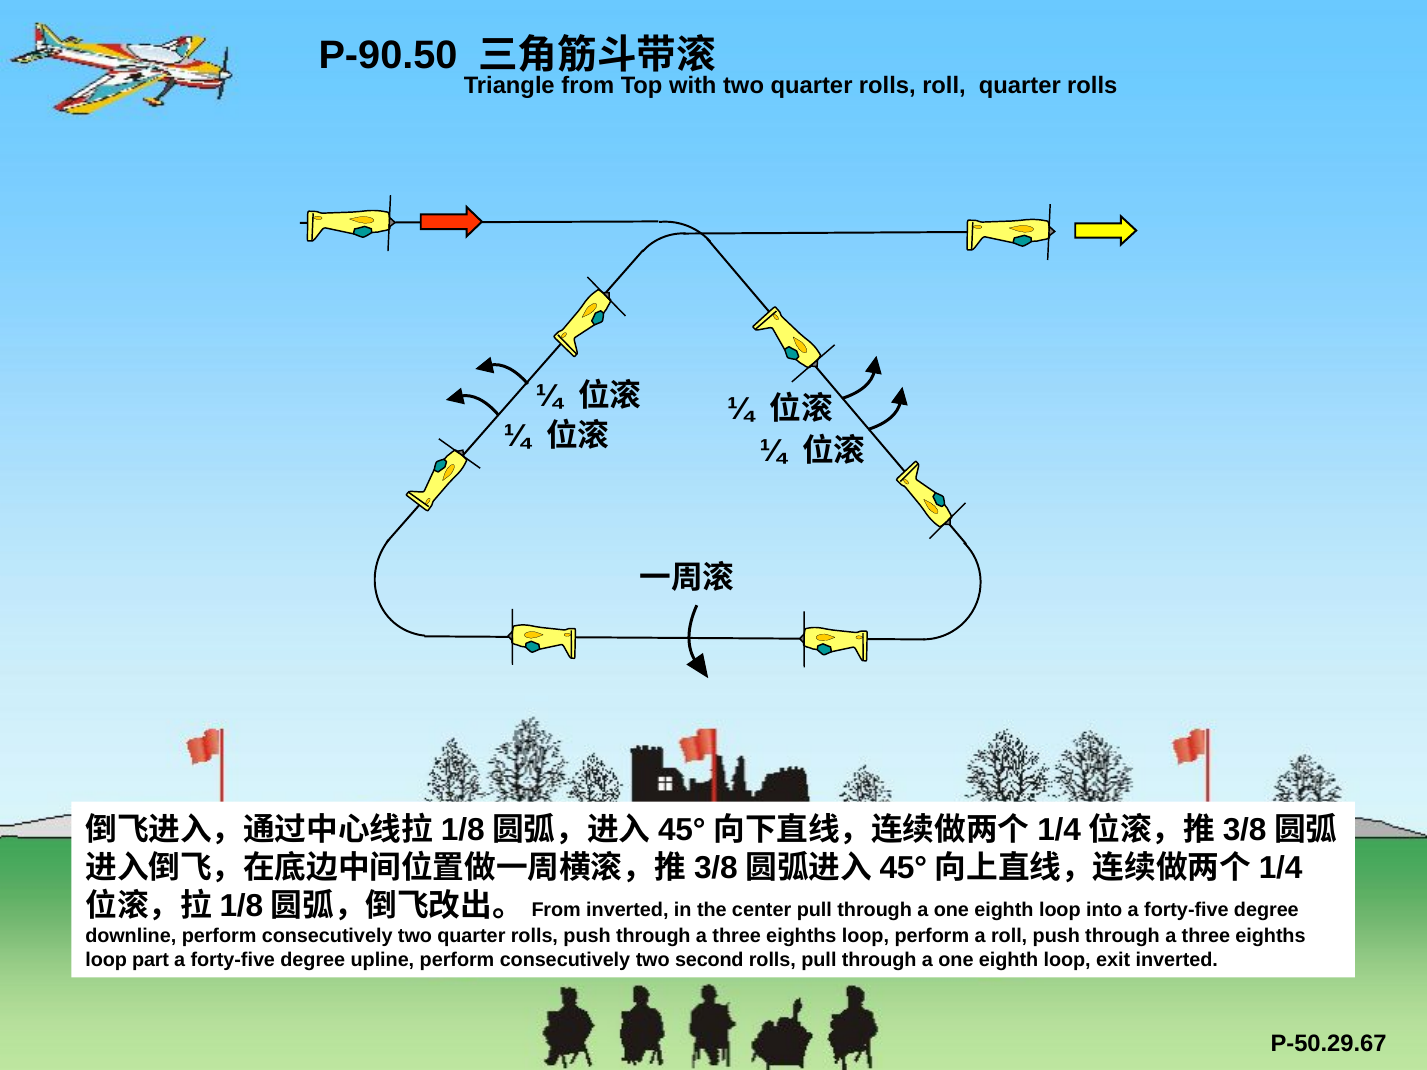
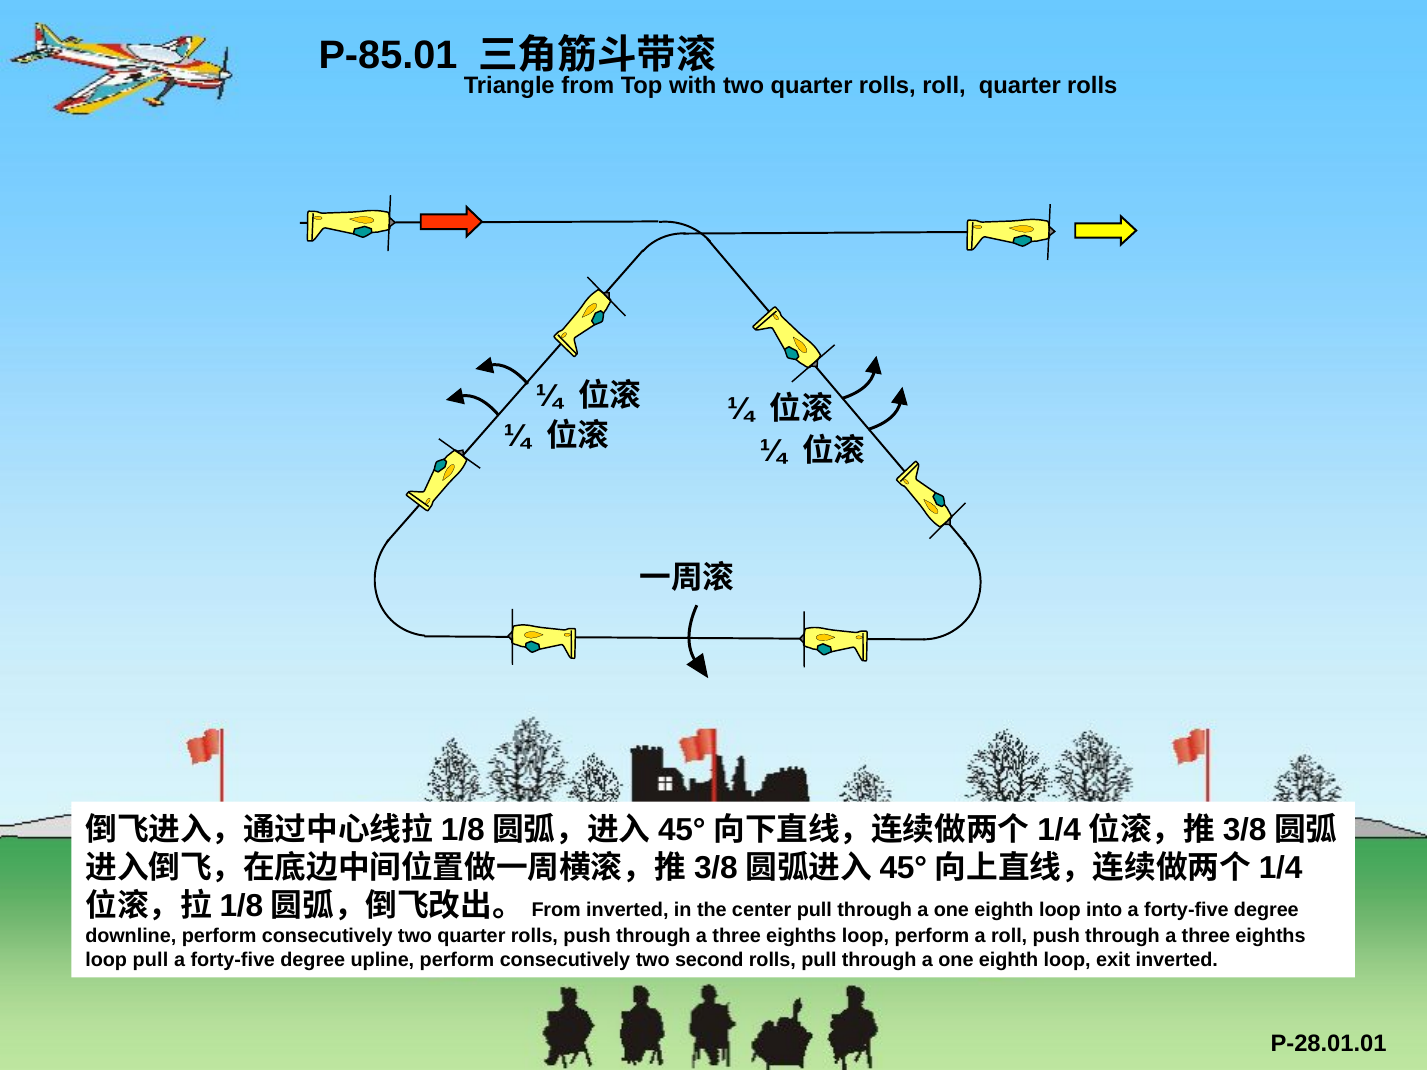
P-90.50: P-90.50 -> P-85.01
loop part: part -> pull
P-50.29.67: P-50.29.67 -> P-28.01.01
